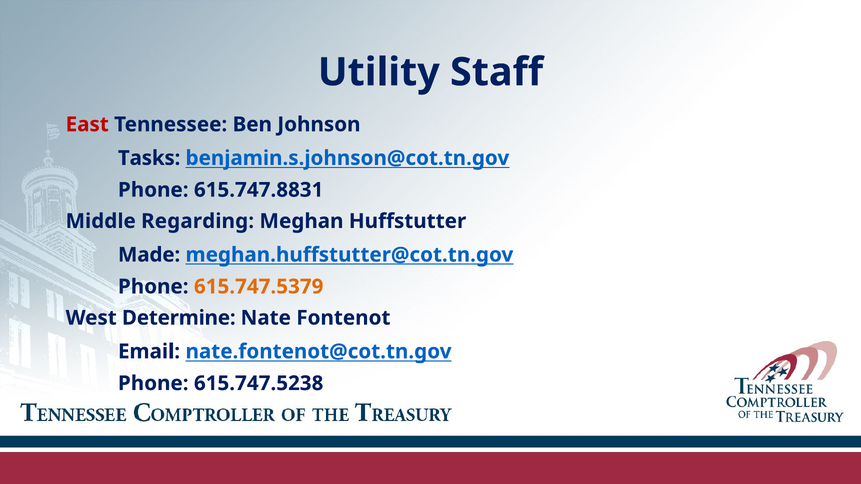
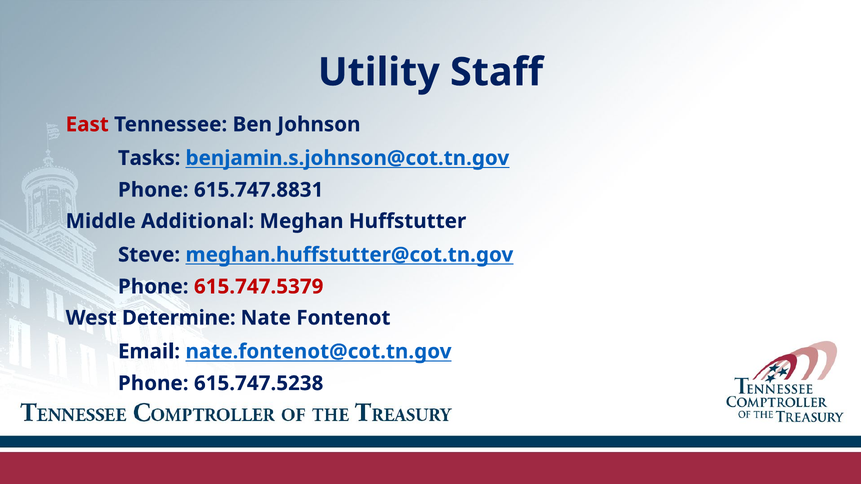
Regarding: Regarding -> Additional
Made: Made -> Steve
615.747.5379 colour: orange -> red
